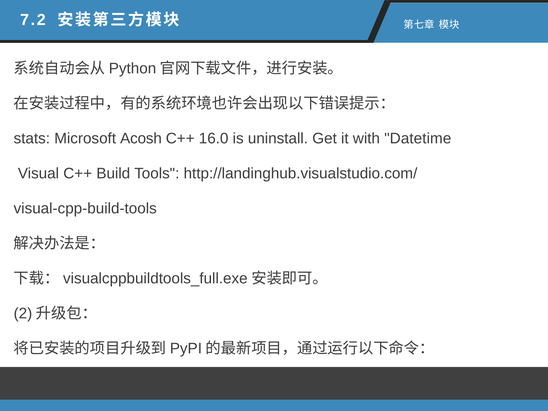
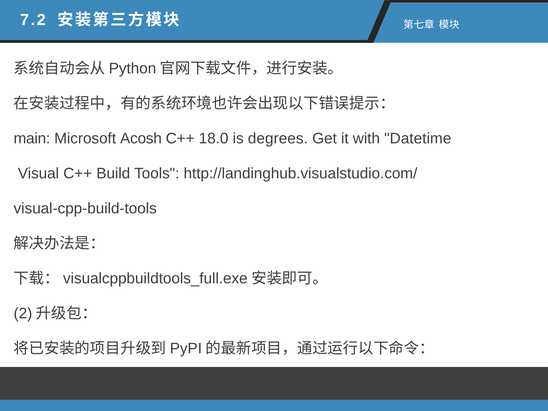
stats: stats -> main
16.0: 16.0 -> 18.0
uninstall: uninstall -> degrees
